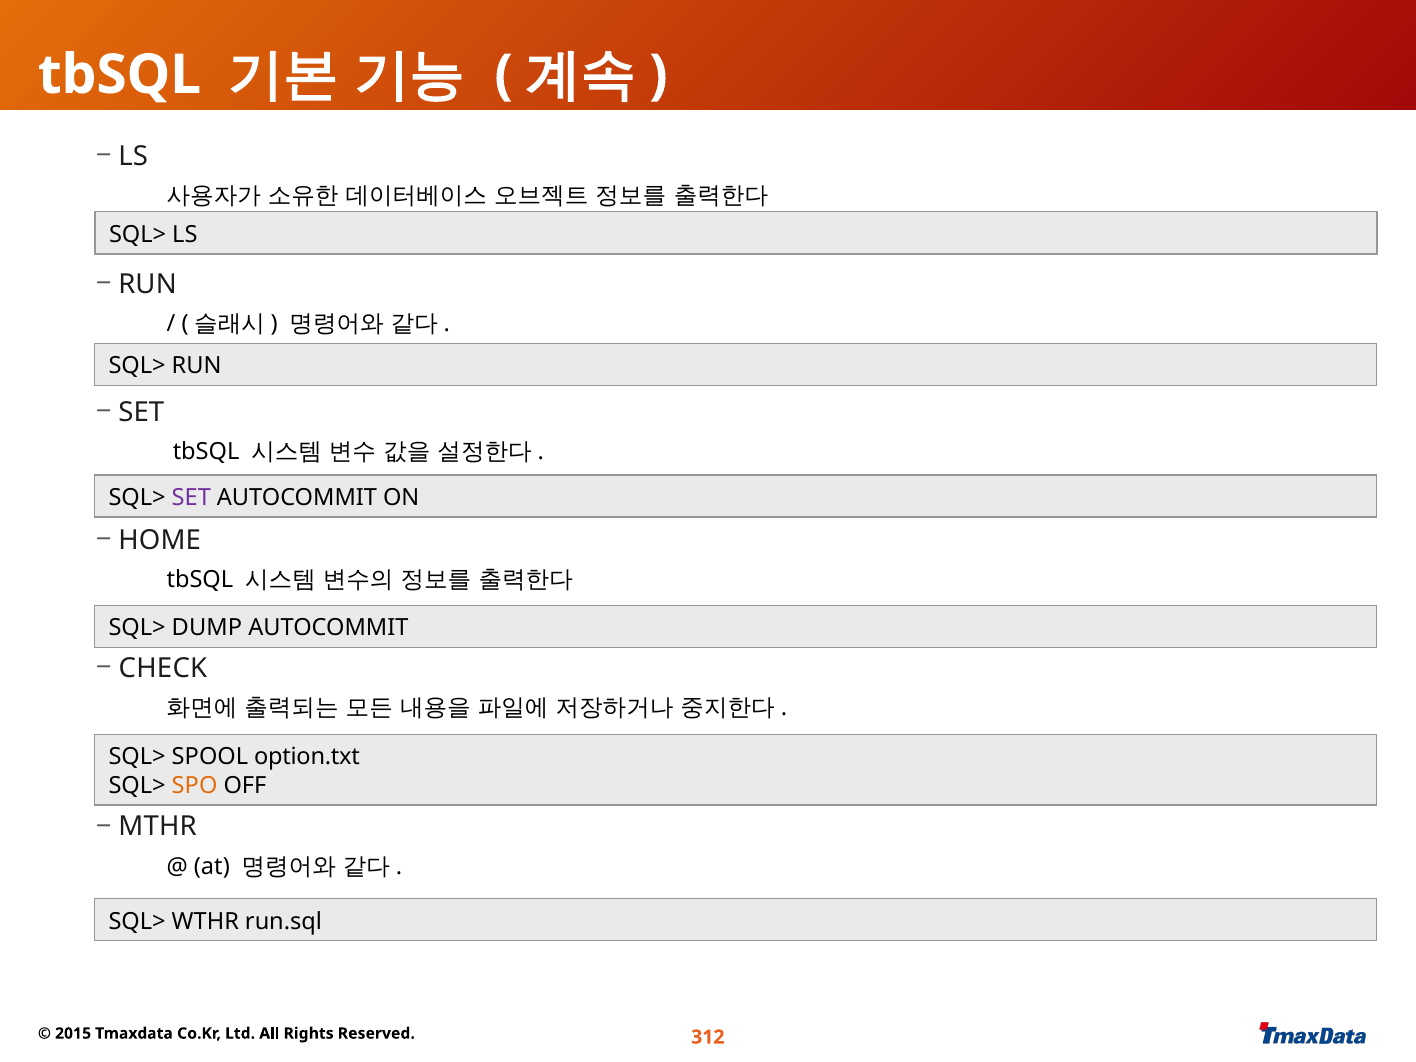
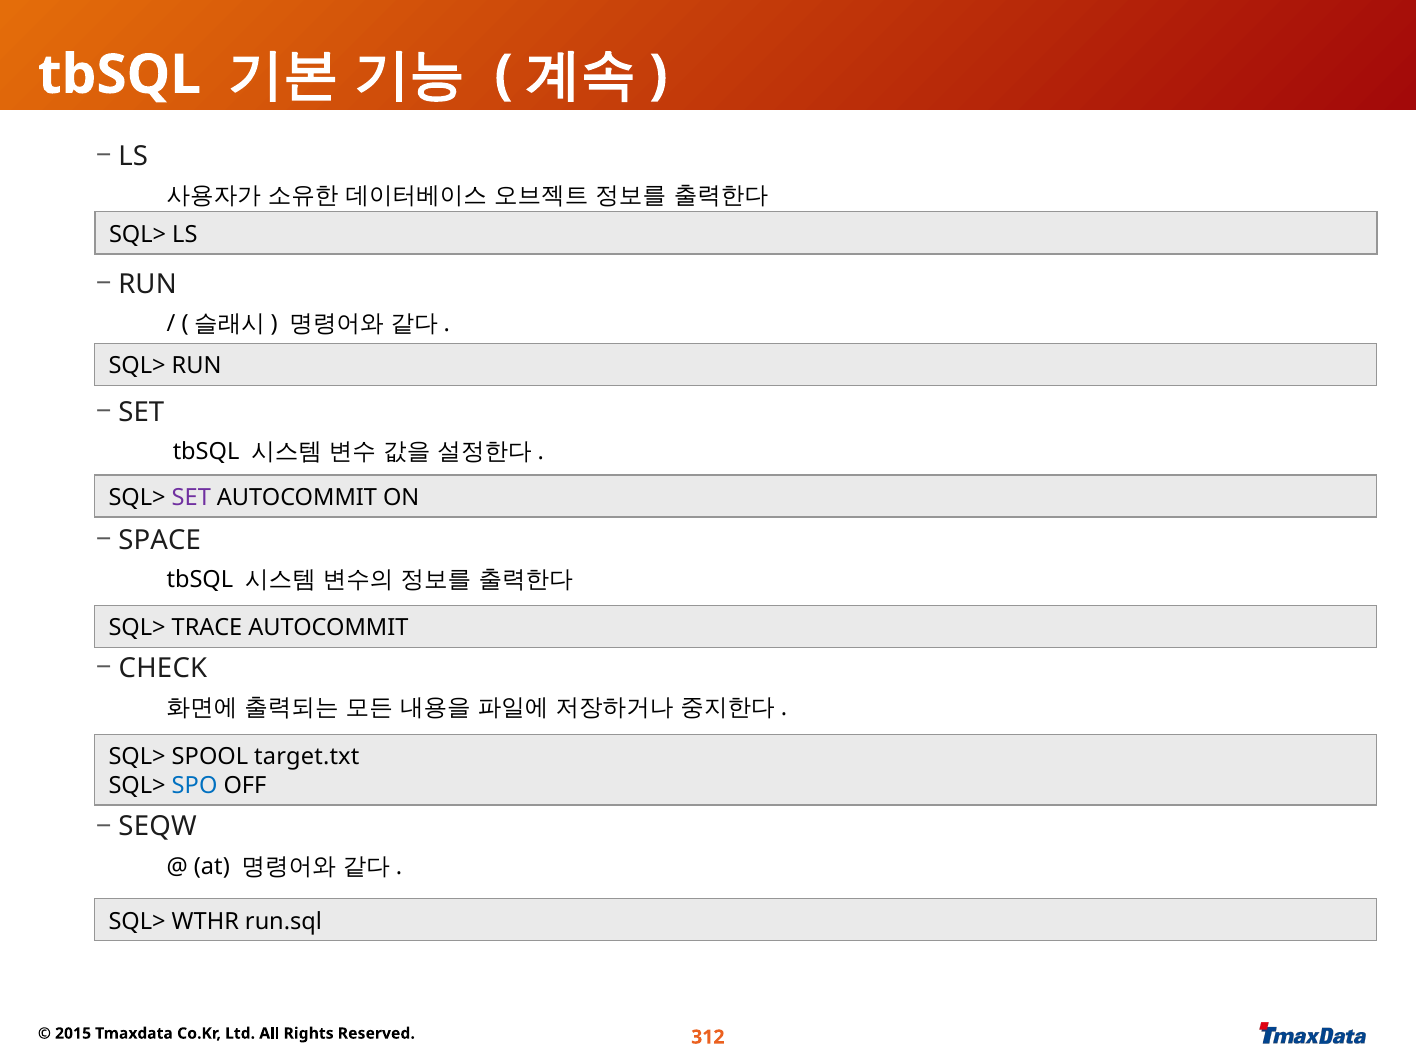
HOME: HOME -> SPACE
DUMP: DUMP -> TRACE
option.txt: option.txt -> target.txt
SPO colour: orange -> blue
MTHR: MTHR -> SEQW
